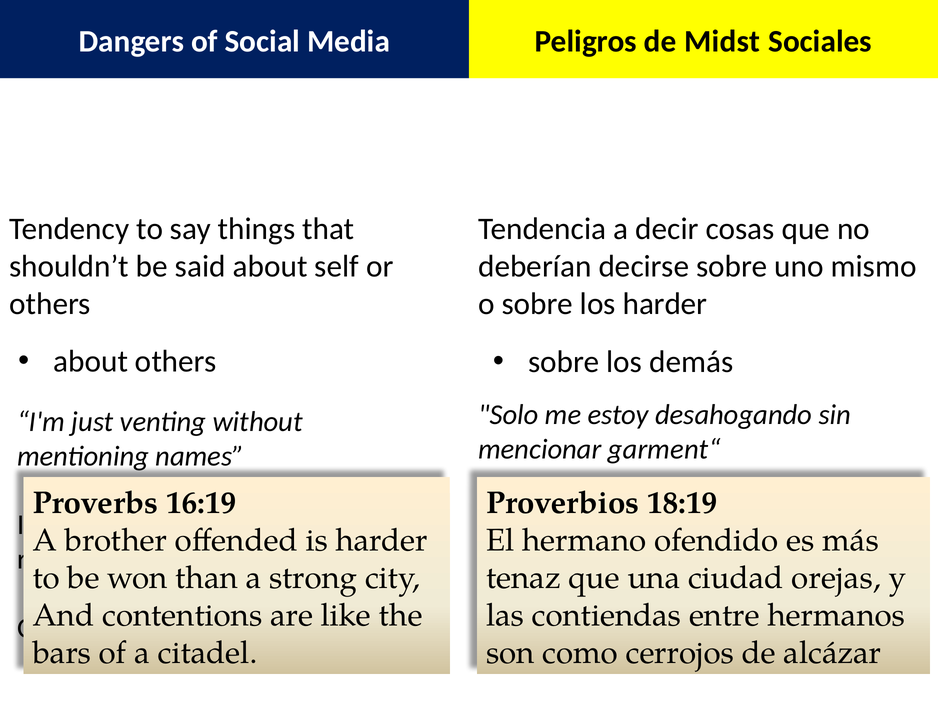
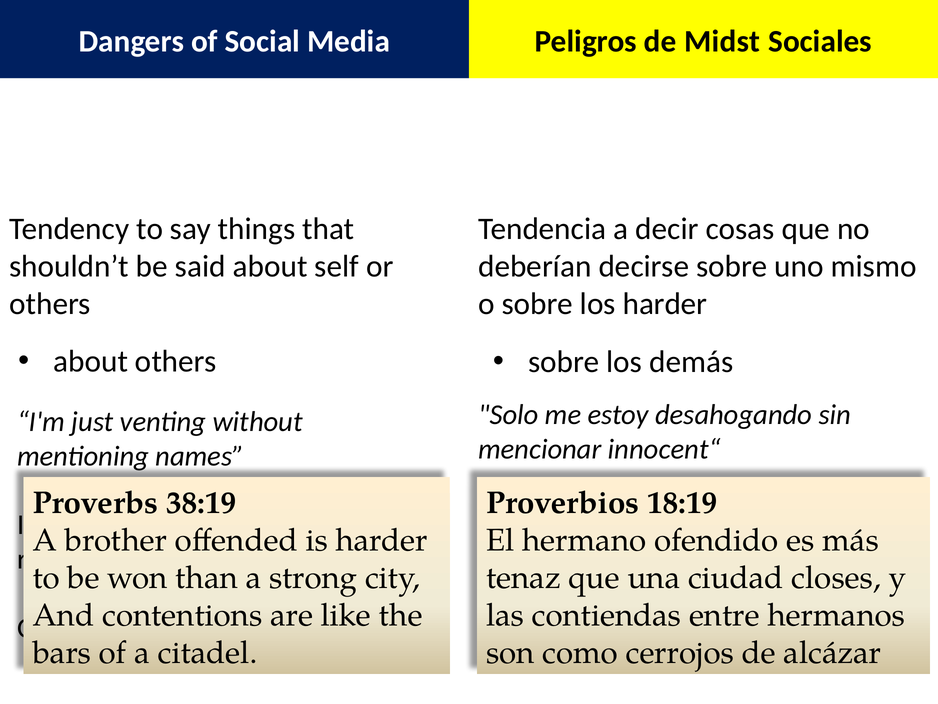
garment“: garment“ -> innocent“
16:19: 16:19 -> 38:19
orejas: orejas -> closes
